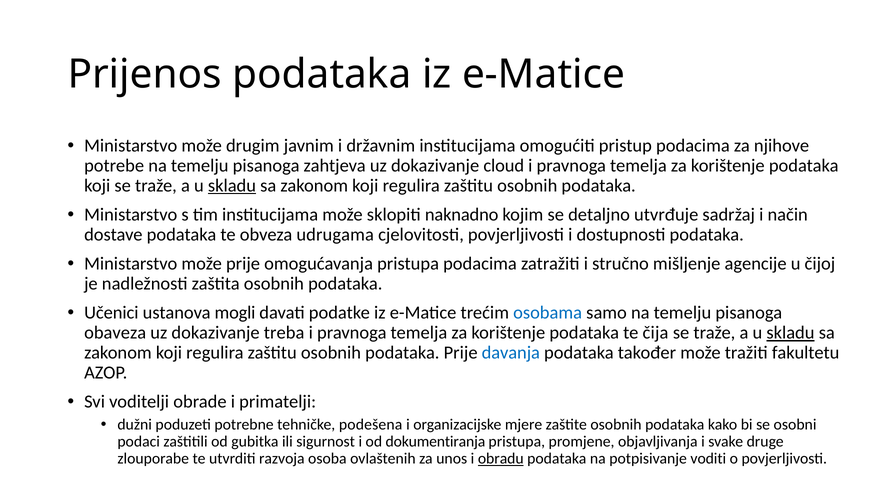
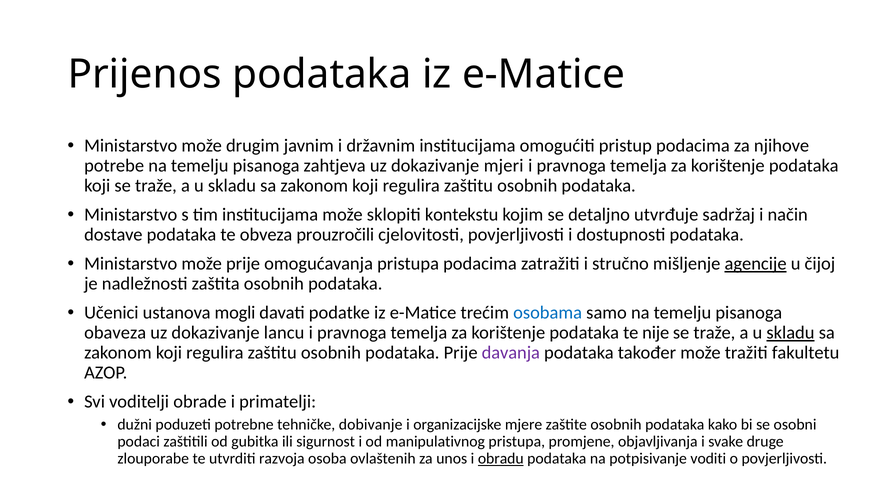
cloud: cloud -> mjeri
skladu at (232, 186) underline: present -> none
naknadno: naknadno -> kontekstu
udrugama: udrugama -> prouzročili
agencije underline: none -> present
treba: treba -> lancu
čija: čija -> nije
davanja colour: blue -> purple
podešena: podešena -> dobivanje
dokumentiranja: dokumentiranja -> manipulativnog
